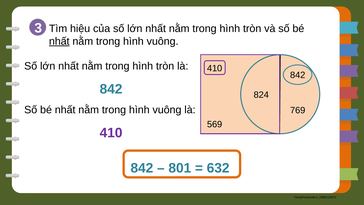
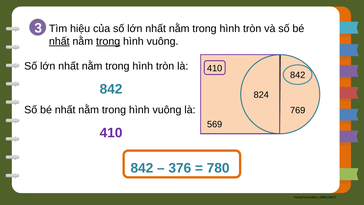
trong at (108, 41) underline: none -> present
801: 801 -> 376
632: 632 -> 780
